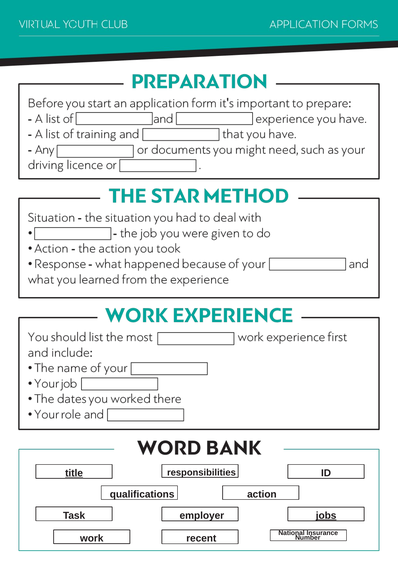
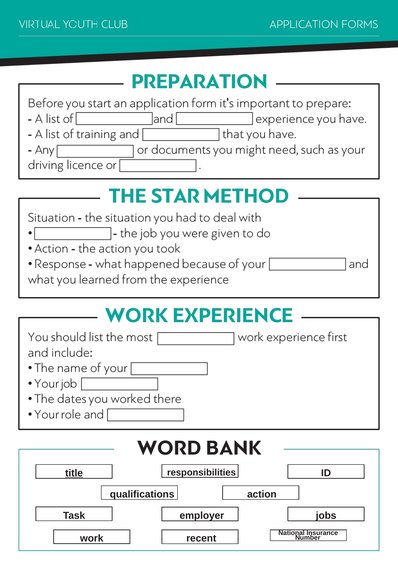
jobs underline: present -> none
